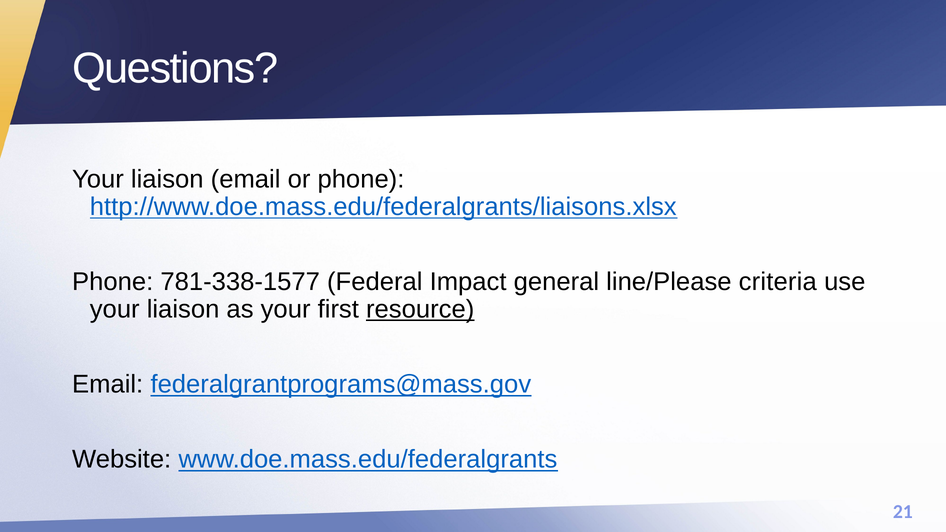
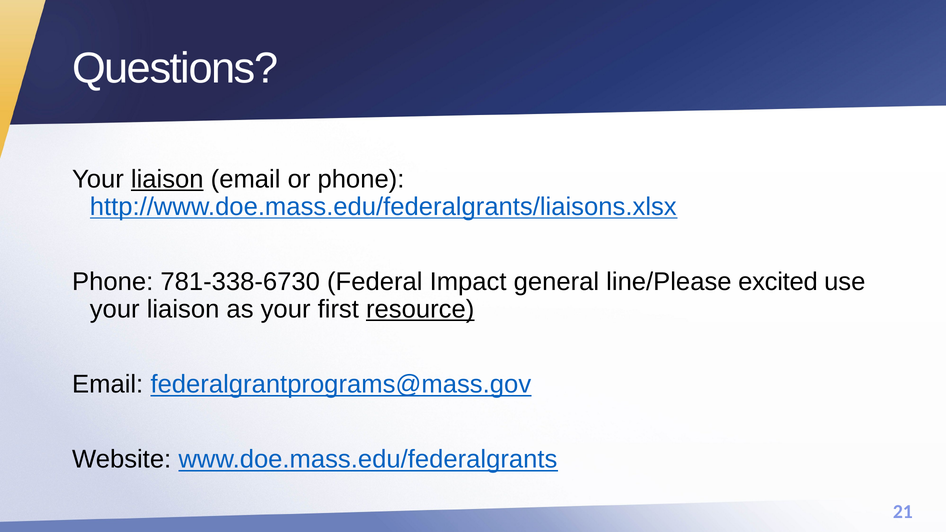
liaison at (167, 179) underline: none -> present
781-338-1577: 781-338-1577 -> 781-338-6730
criteria: criteria -> excited
